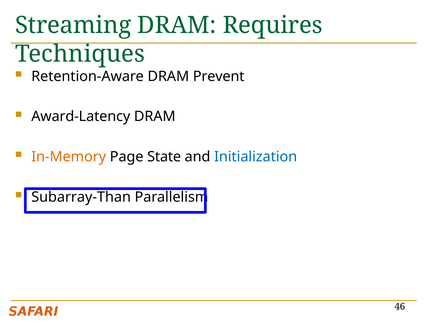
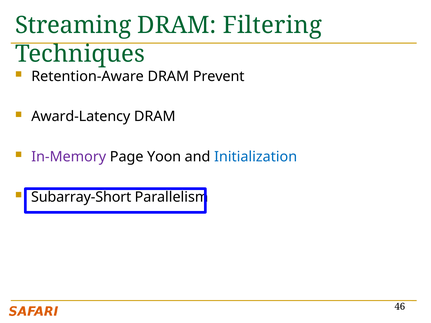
Requires: Requires -> Filtering
In-Memory colour: orange -> purple
State: State -> Yoon
Subarray-Than: Subarray-Than -> Subarray-Short
